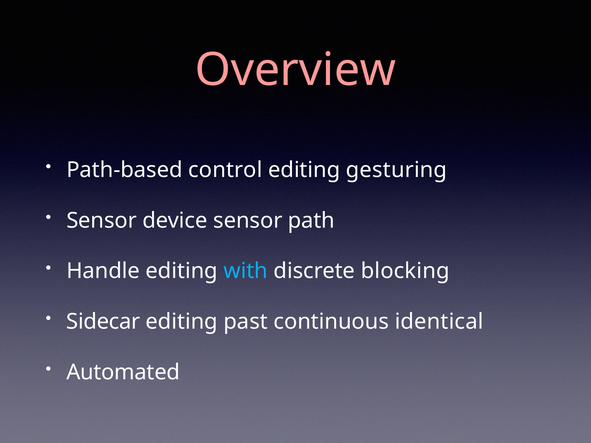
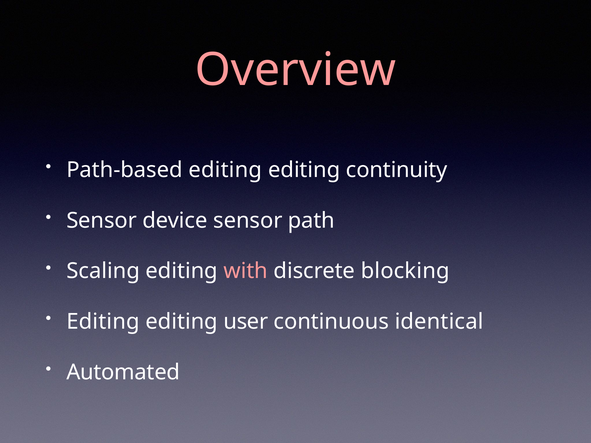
Path-based control: control -> editing
gesturing: gesturing -> continuity
Handle: Handle -> Scaling
with colour: light blue -> pink
Sidecar at (103, 322): Sidecar -> Editing
past: past -> user
